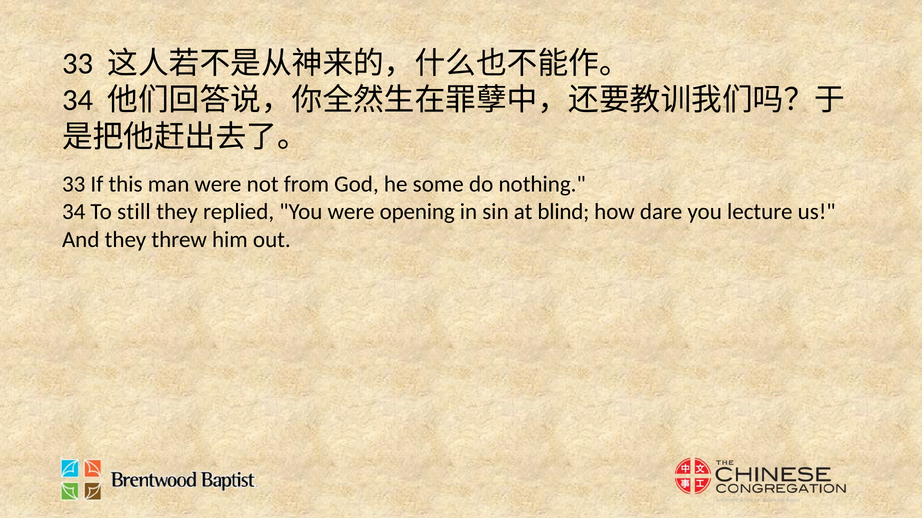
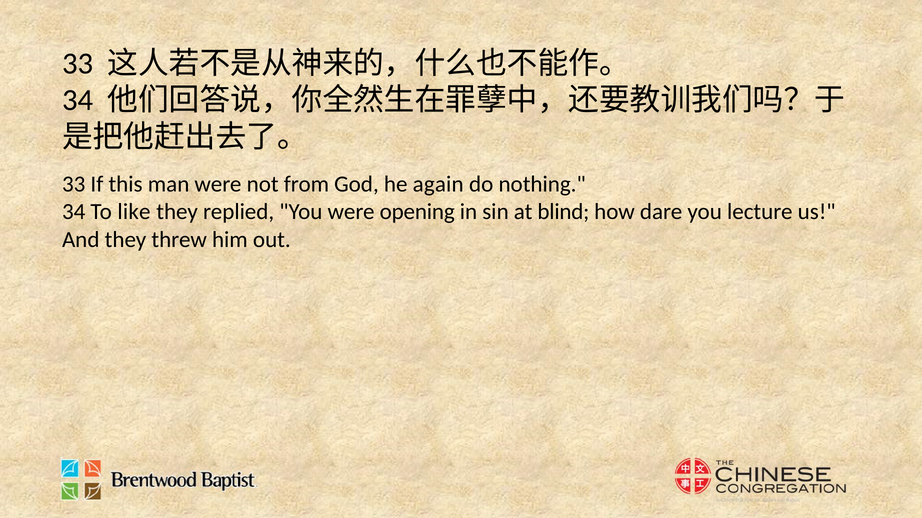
some: some -> again
still: still -> like
